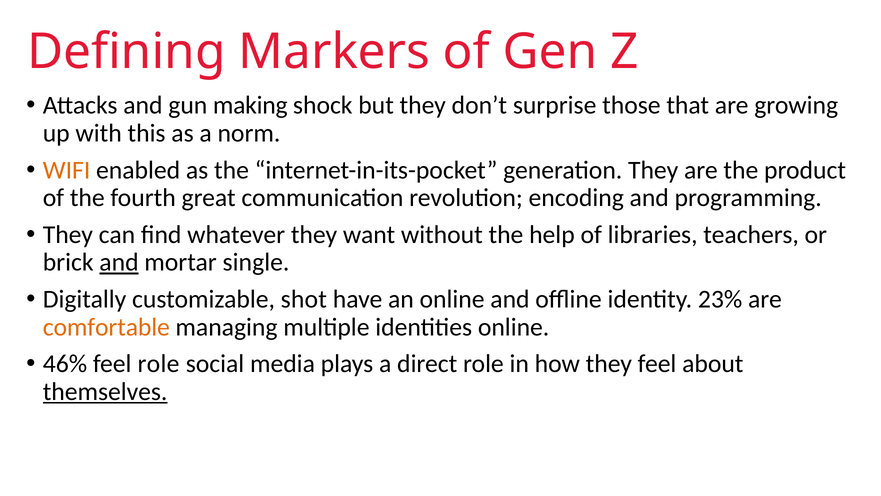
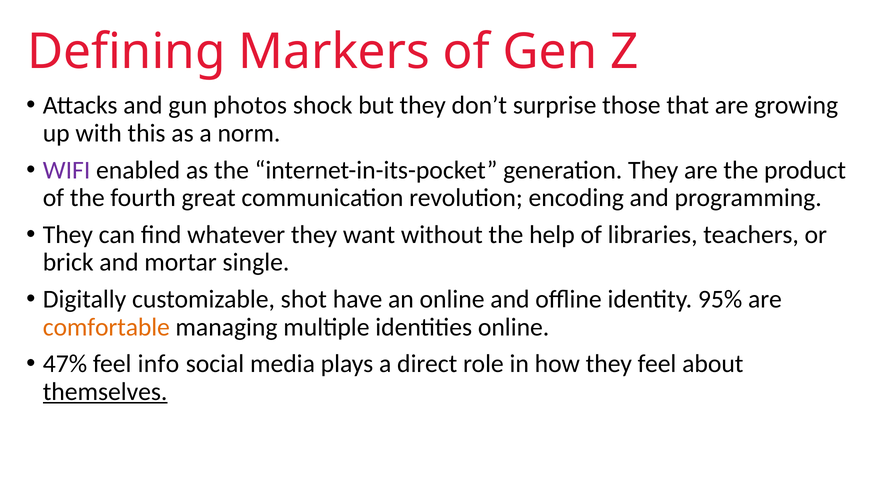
making: making -> photos
WIFI colour: orange -> purple
and at (119, 262) underline: present -> none
23%: 23% -> 95%
46%: 46% -> 47%
feel role: role -> info
